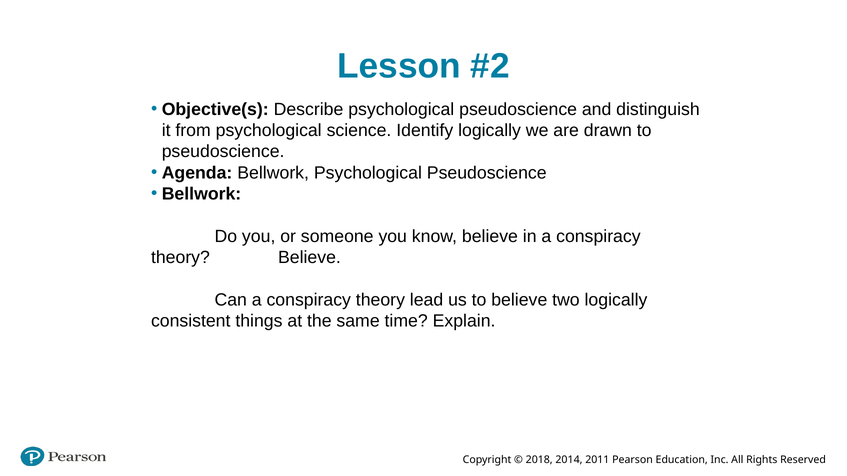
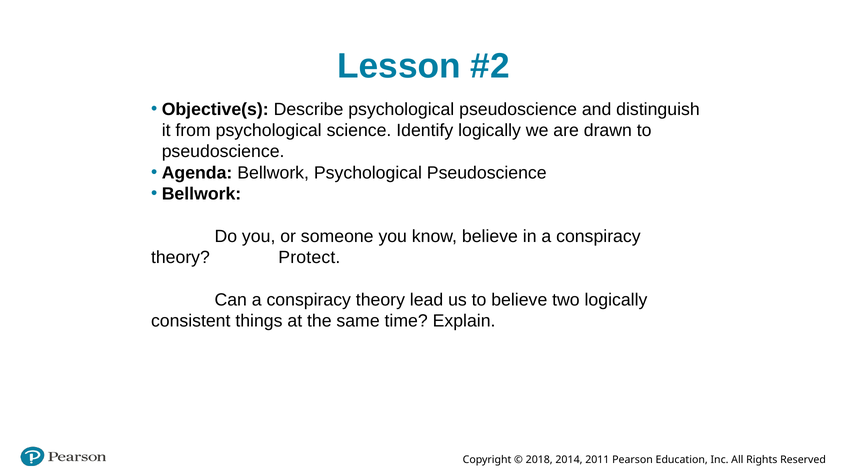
theory Believe: Believe -> Protect
